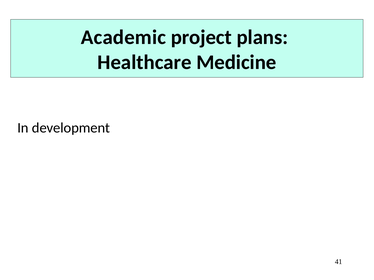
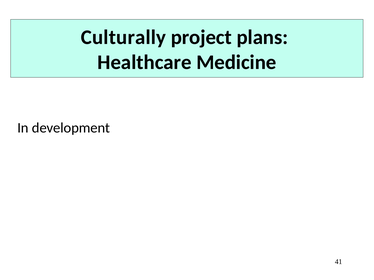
Academic: Academic -> Culturally
